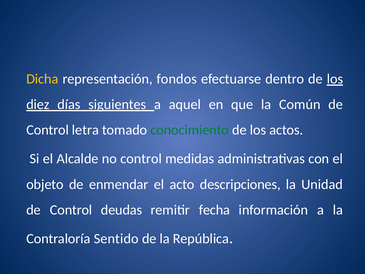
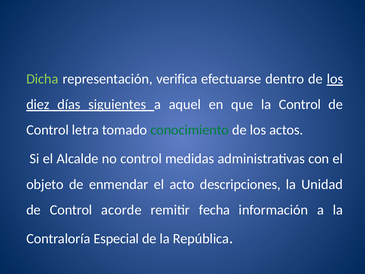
Dicha colour: yellow -> light green
fondos: fondos -> verifica
la Común: Común -> Control
deudas: deudas -> acorde
Sentido: Sentido -> Especial
